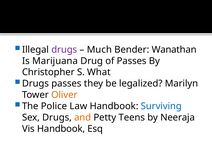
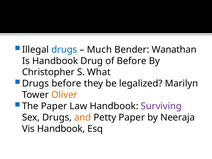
drugs at (64, 50) colour: purple -> blue
Is Marijuana: Marijuana -> Handbook
of Passes: Passes -> Before
Drugs passes: passes -> before
The Police: Police -> Paper
Surviving colour: blue -> purple
Petty Teens: Teens -> Paper
